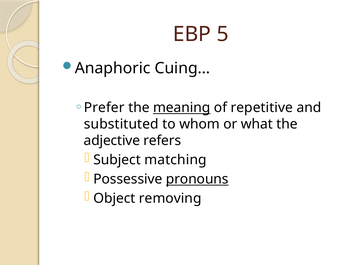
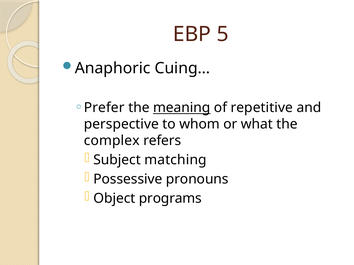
substituted: substituted -> perspective
adjective: adjective -> complex
pronouns underline: present -> none
removing: removing -> programs
